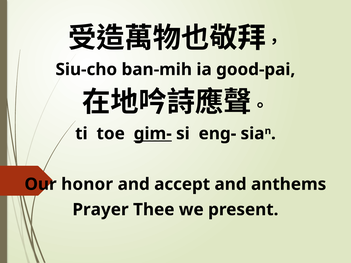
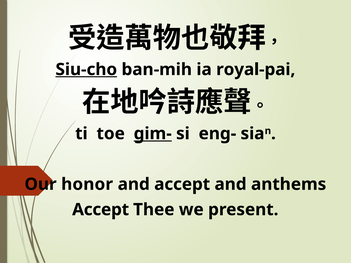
Siu-cho underline: none -> present
good-pai: good-pai -> royal-pai
Prayer at (101, 210): Prayer -> Accept
